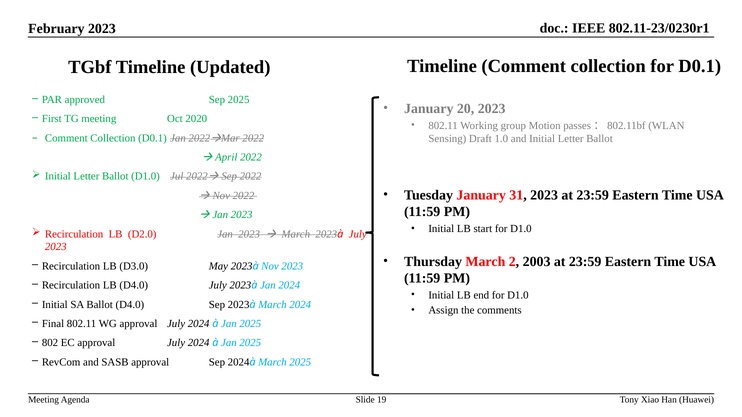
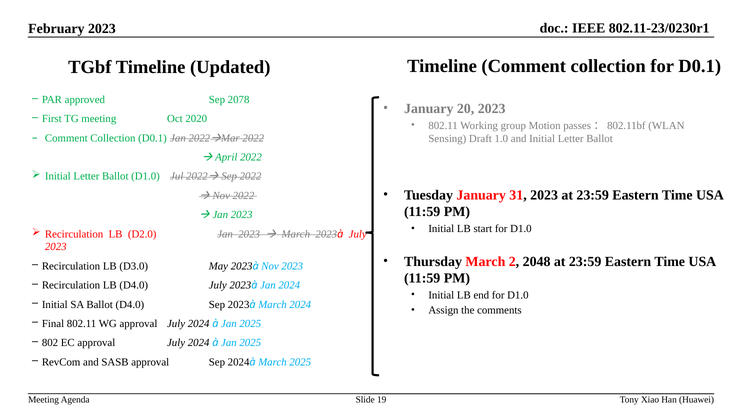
Sep 2025: 2025 -> 2078
2003: 2003 -> 2048
